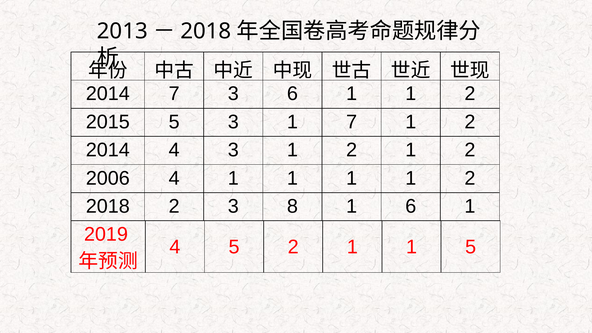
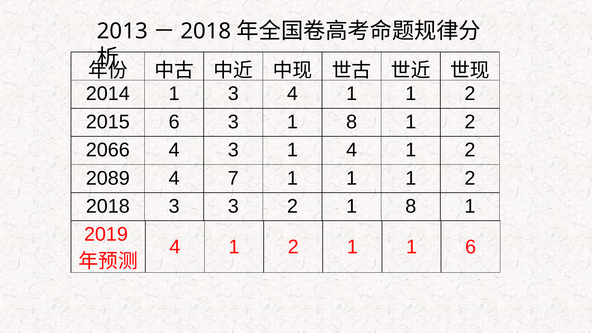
2014 7: 7 -> 1
3 6: 6 -> 4
2015 5: 5 -> 6
3 1 7: 7 -> 8
2014 at (108, 150): 2014 -> 2066
3 1 2: 2 -> 4
2006: 2006 -> 2089
4 1: 1 -> 7
2018 2: 2 -> 3
3 8: 8 -> 2
6 at (411, 206): 6 -> 8
5 at (234, 247): 5 -> 1
1 5: 5 -> 6
